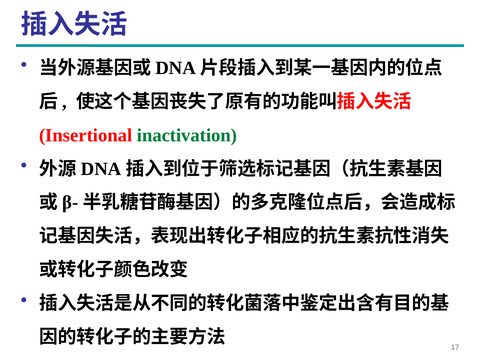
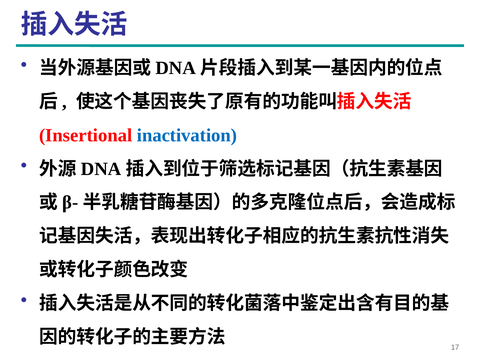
inactivation colour: green -> blue
